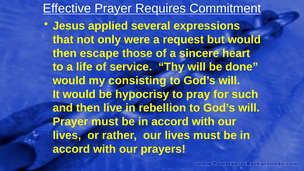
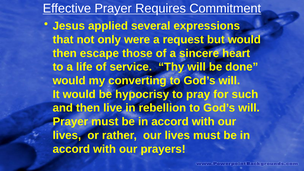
consisting: consisting -> converting
